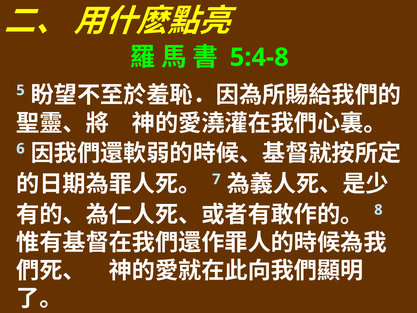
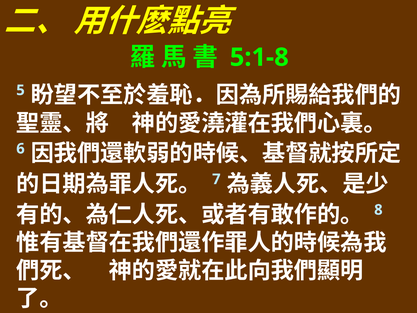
5:4-8: 5:4-8 -> 5:1-8
